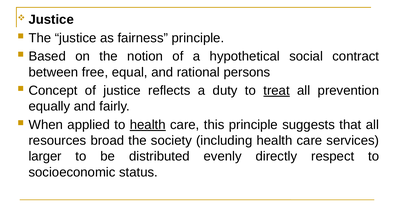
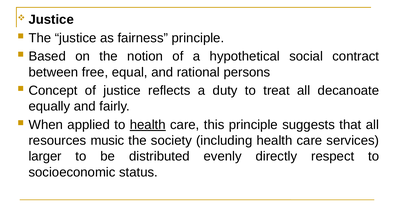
treat underline: present -> none
prevention: prevention -> decanoate
broad: broad -> music
